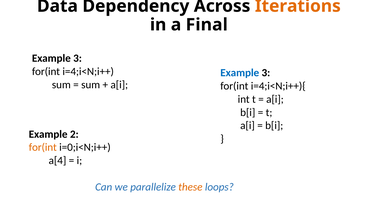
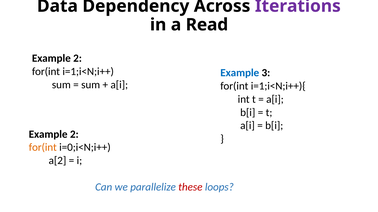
Iterations colour: orange -> purple
Final: Final -> Read
3 at (78, 59): 3 -> 2
i=4;i<N;i++: i=4;i<N;i++ -> i=1;i<N;i++
i=4;i<N;i++){: i=4;i<N;i++){ -> i=1;i<N;i++){
a[4: a[4 -> a[2
these colour: orange -> red
